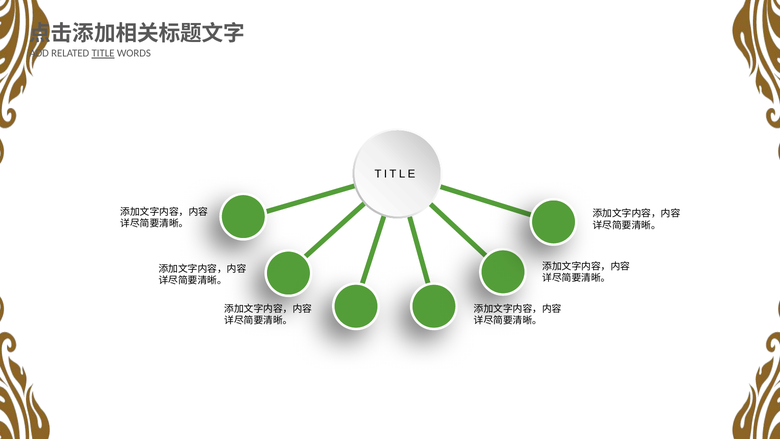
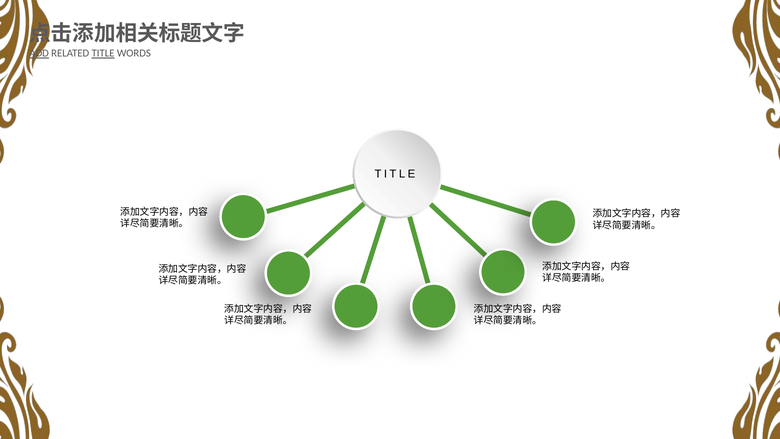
ADD underline: none -> present
